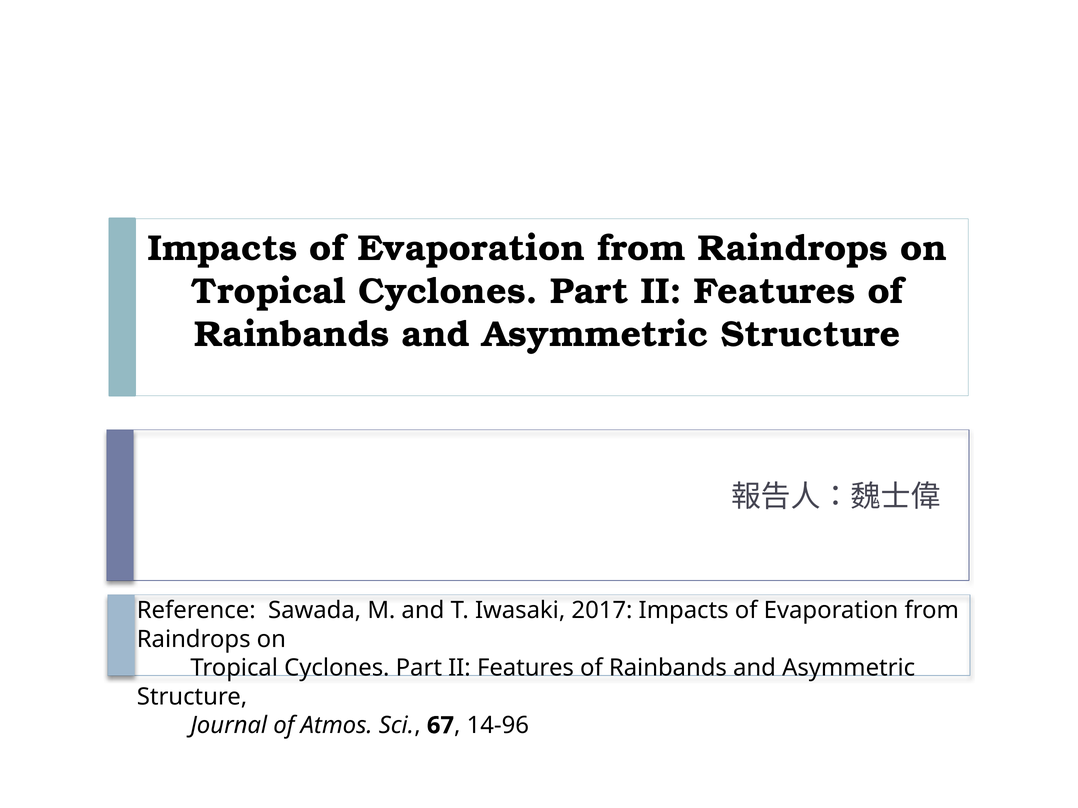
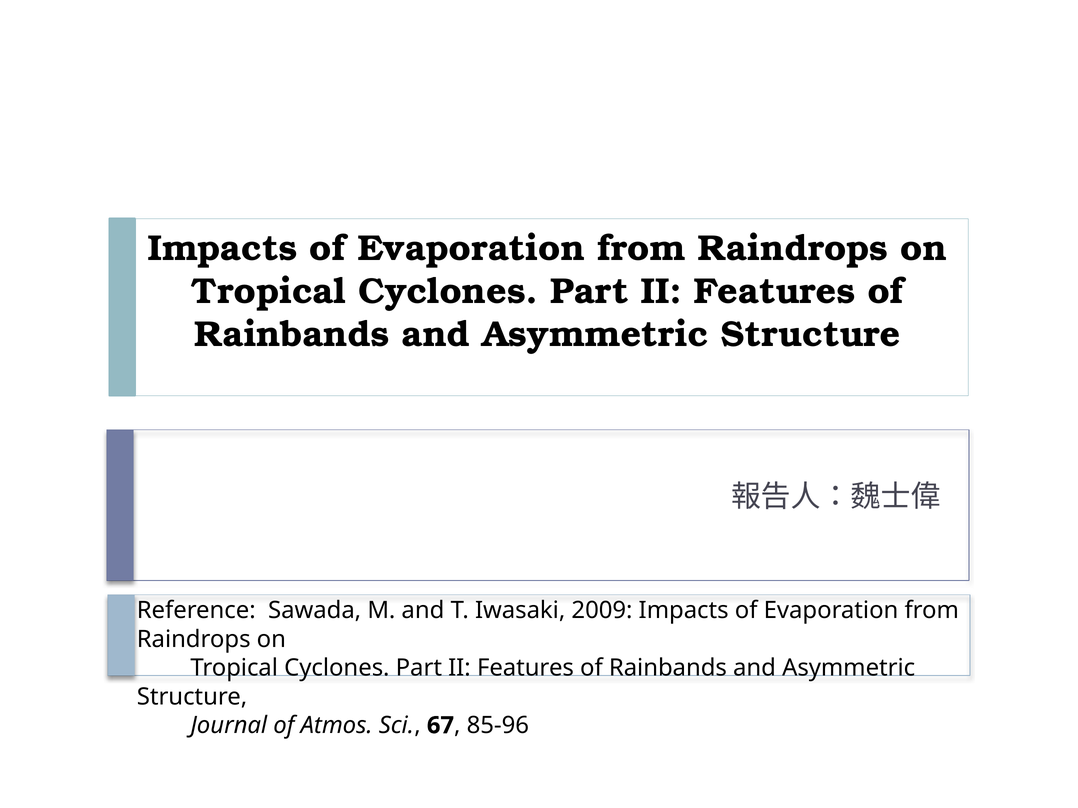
2017: 2017 -> 2009
14-96: 14-96 -> 85-96
